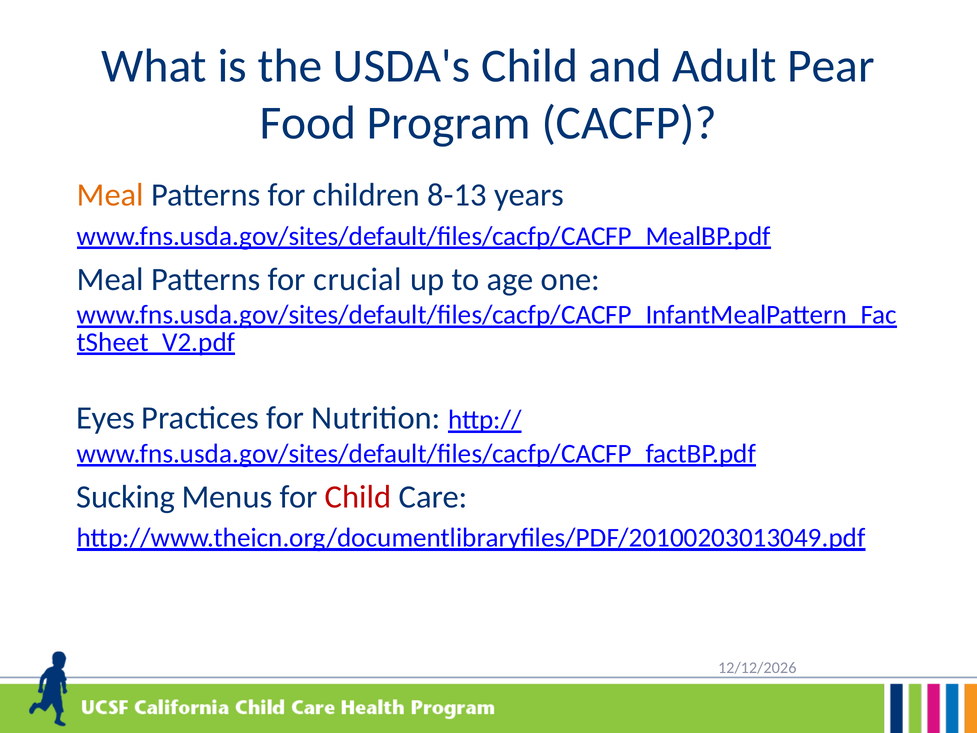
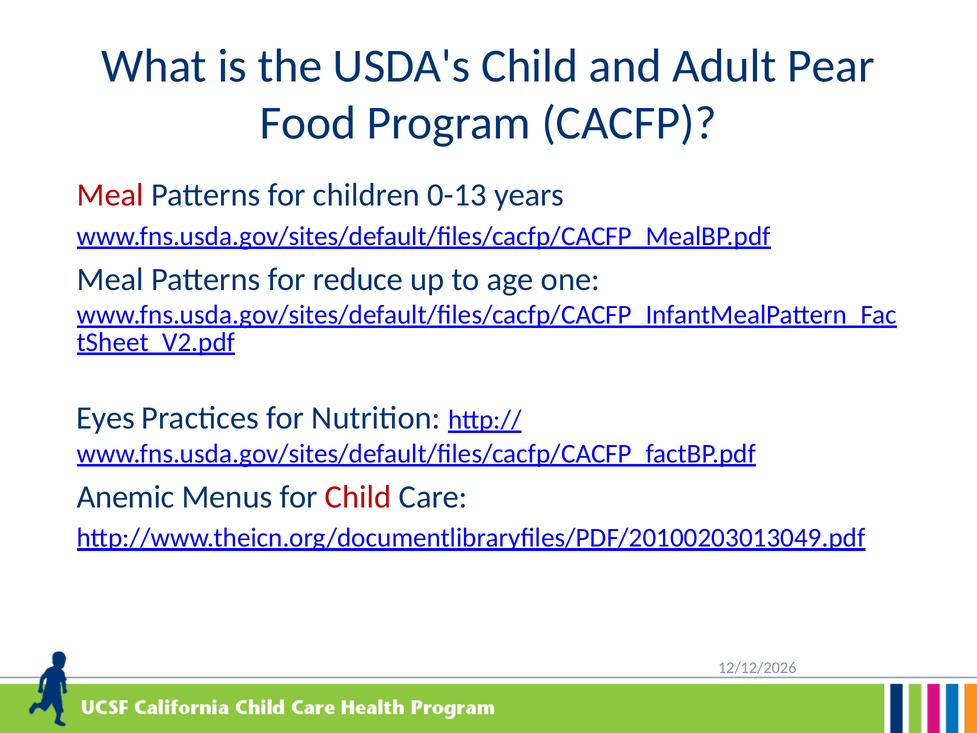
Meal at (110, 195) colour: orange -> red
8-13: 8-13 -> 0-13
crucial: crucial -> reduce
Sucking: Sucking -> Anemic
